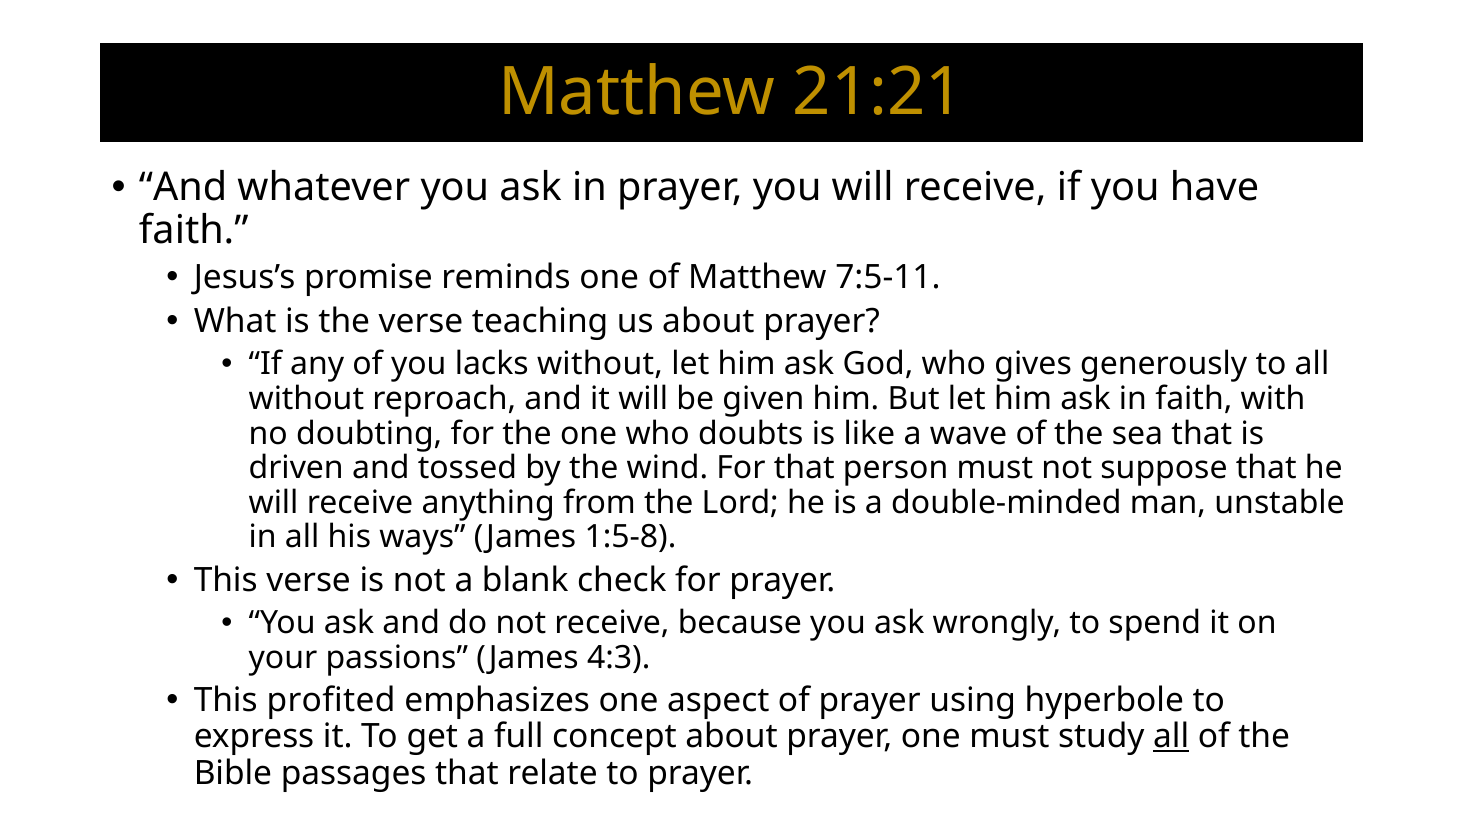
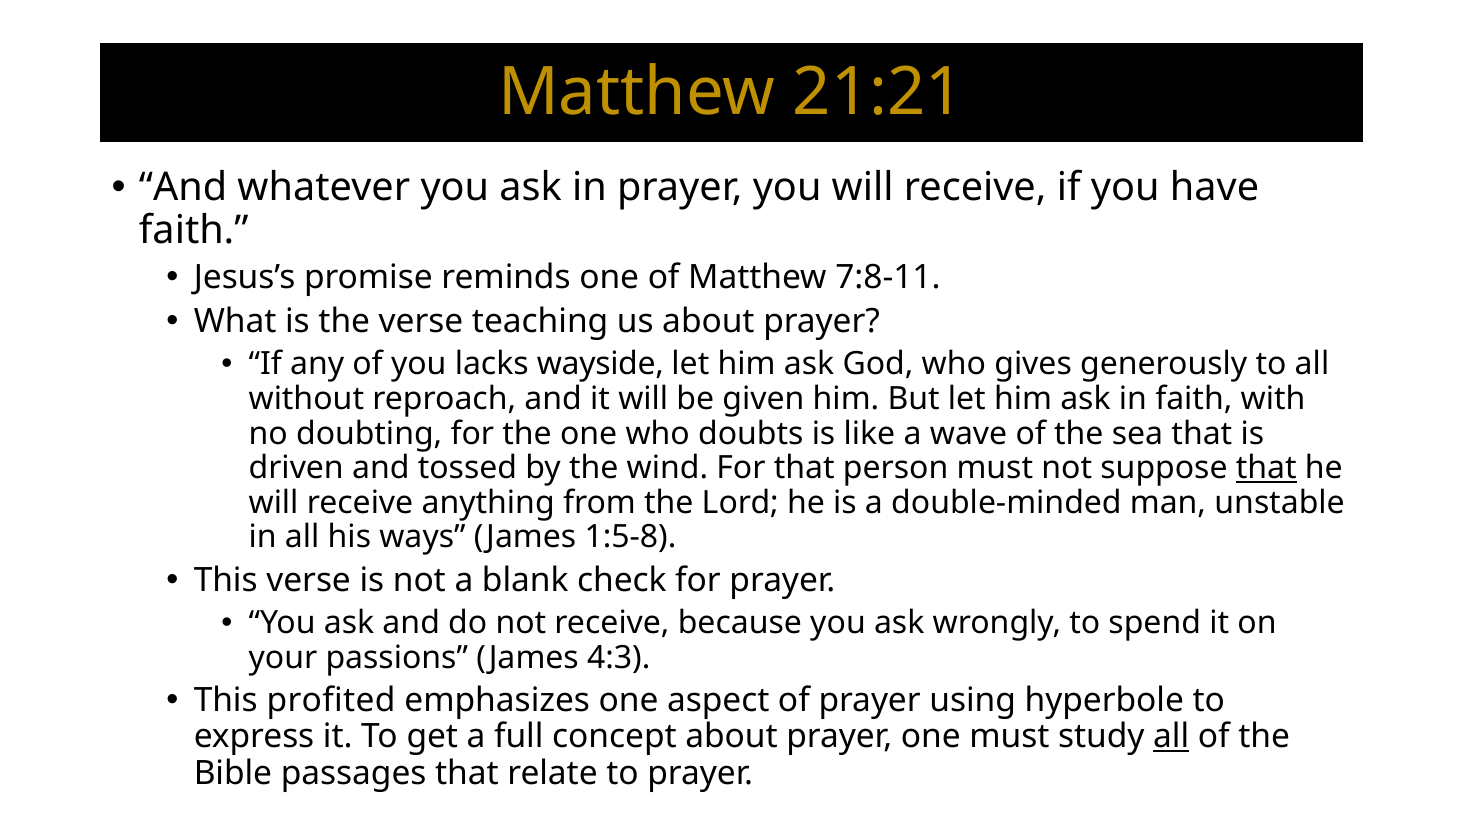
7:5-11: 7:5-11 -> 7:8-11
lacks without: without -> wayside
that at (1266, 468) underline: none -> present
